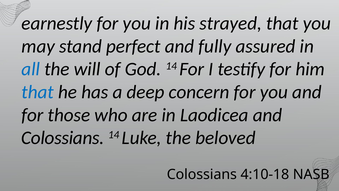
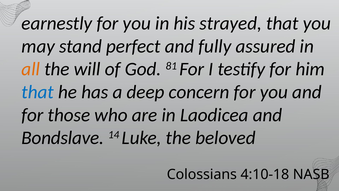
all colour: blue -> orange
God 14: 14 -> 81
Colossians at (63, 138): Colossians -> Bondslave
